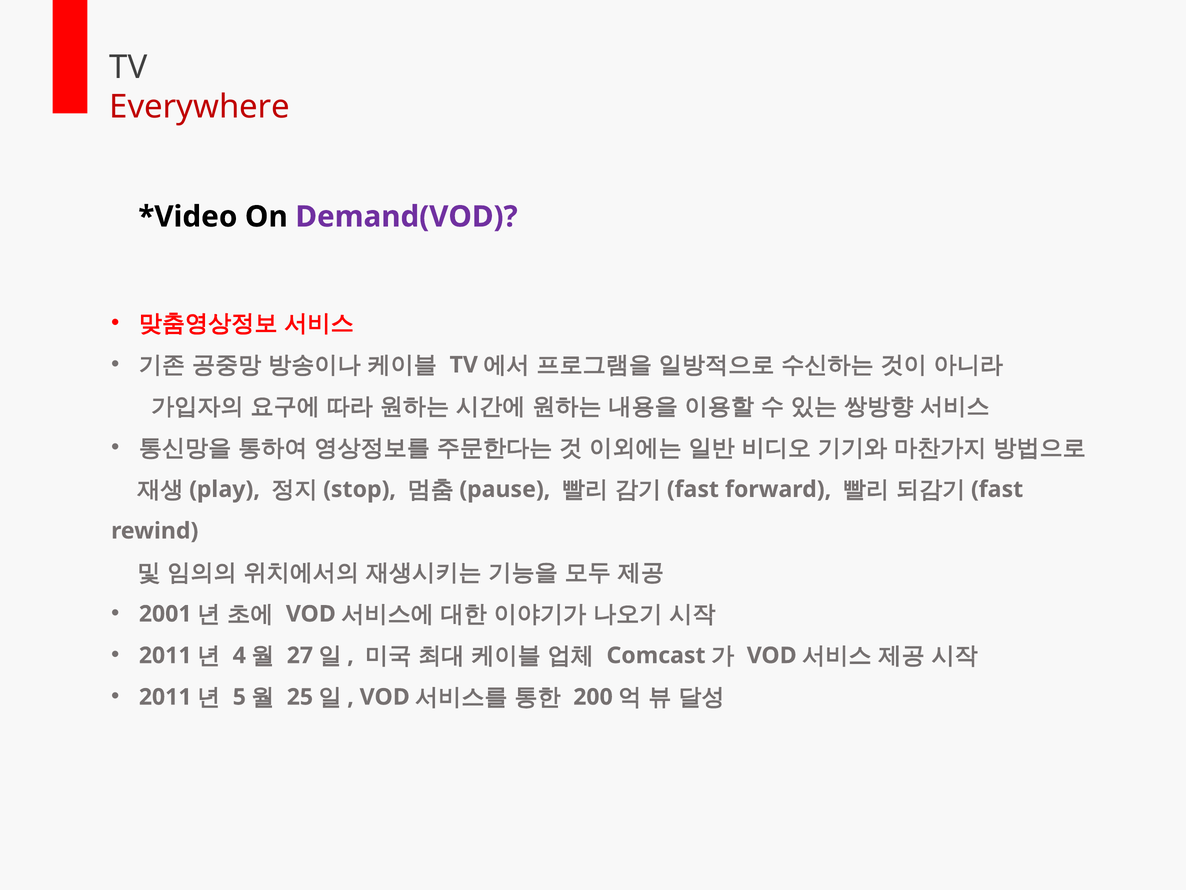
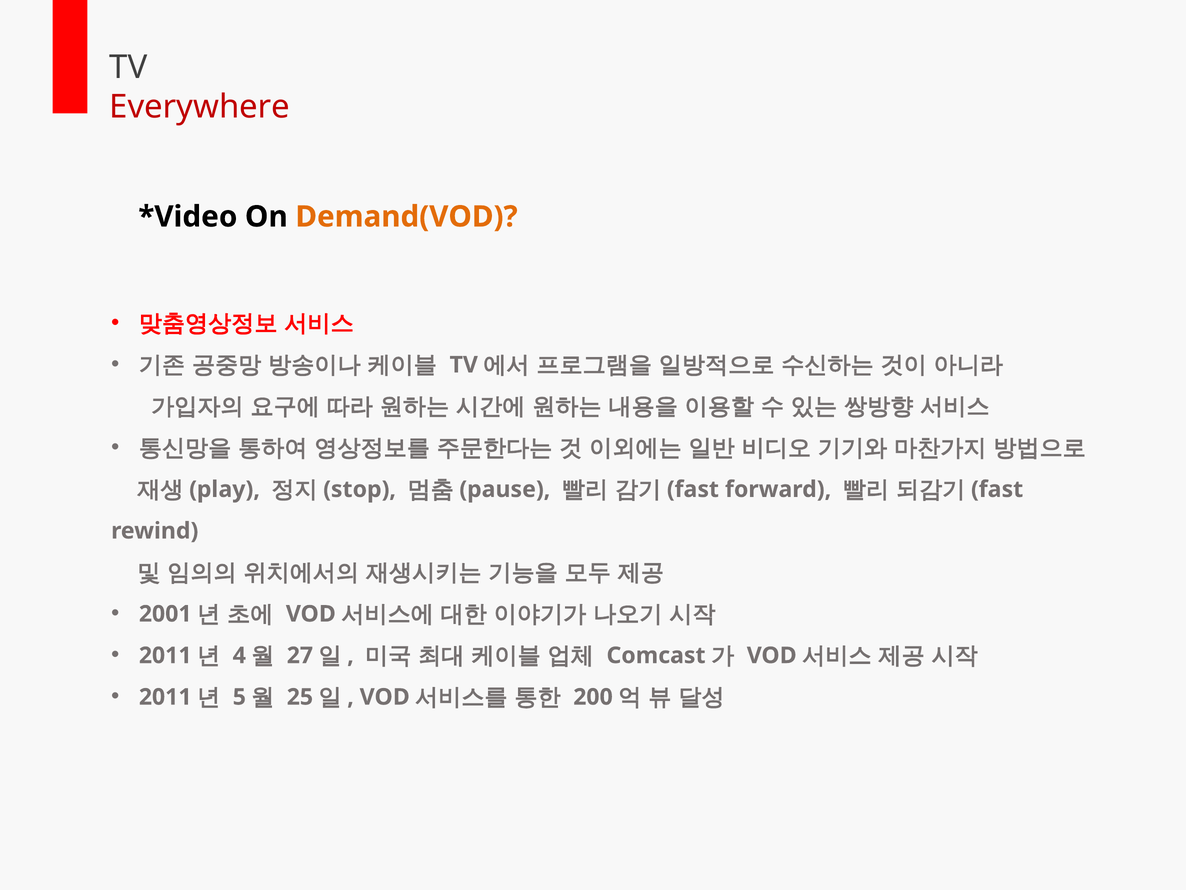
Demand(VOD colour: purple -> orange
